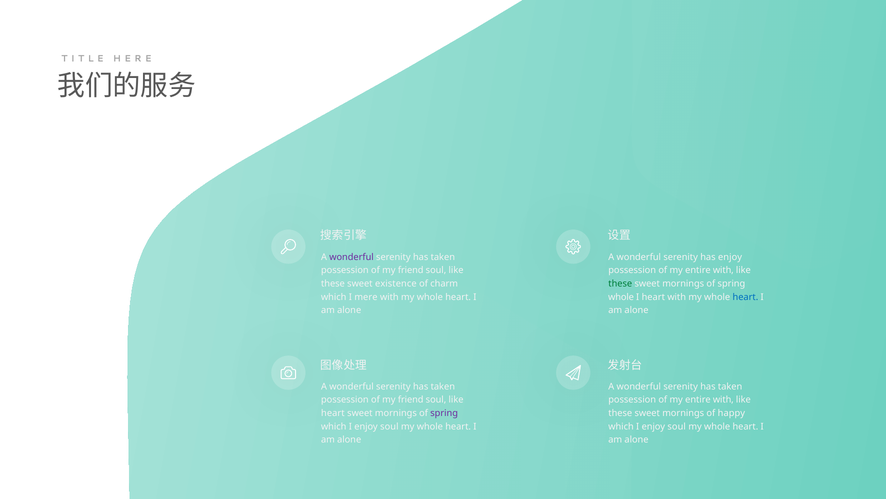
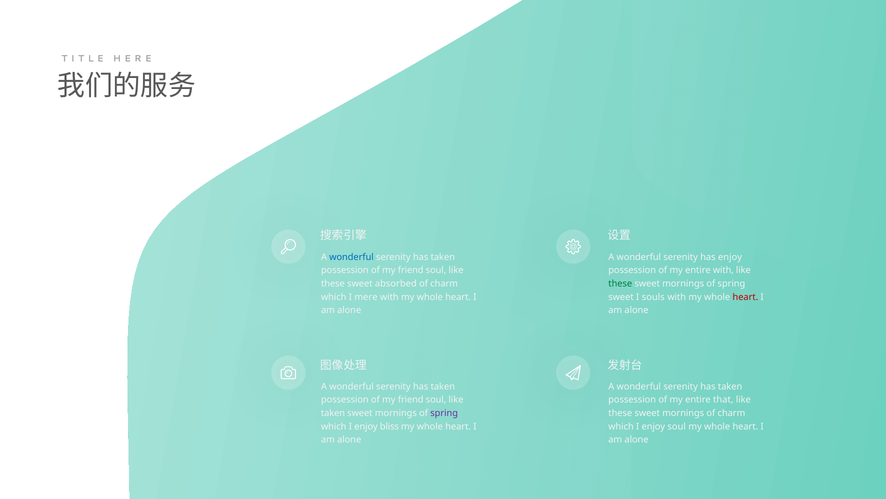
wonderful at (352, 257) colour: purple -> blue
existence: existence -> absorbed
whole at (621, 297): whole -> sweet
I heart: heart -> souls
heart at (745, 297) colour: blue -> red
with at (723, 400): with -> that
heart at (333, 413): heart -> taken
mornings of happy: happy -> charm
soul at (389, 427): soul -> bliss
